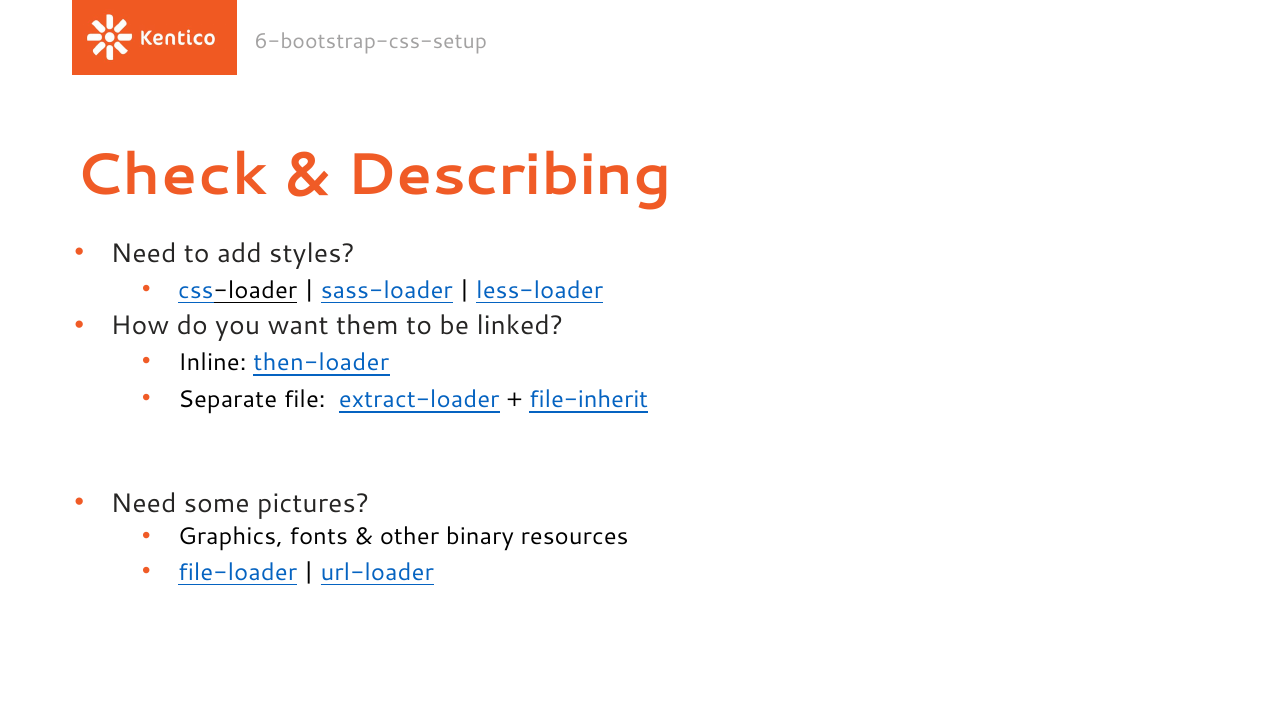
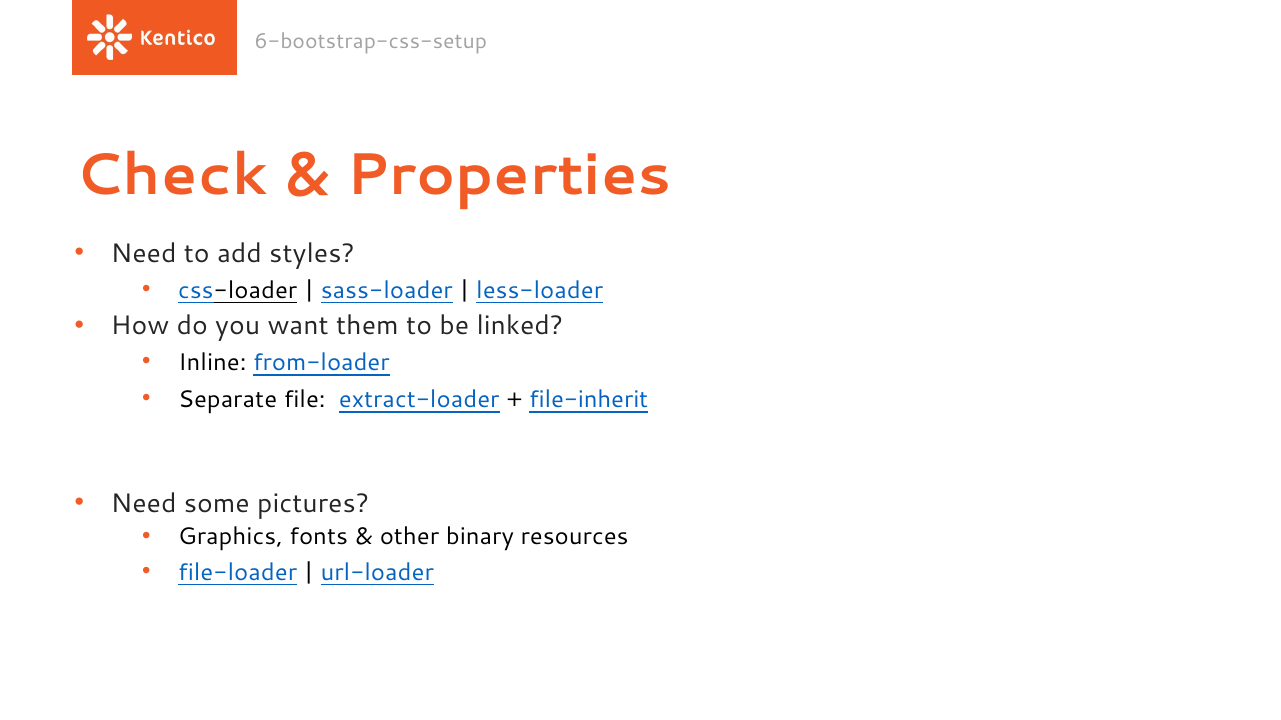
Describing: Describing -> Properties
then-loader: then-loader -> from-loader
